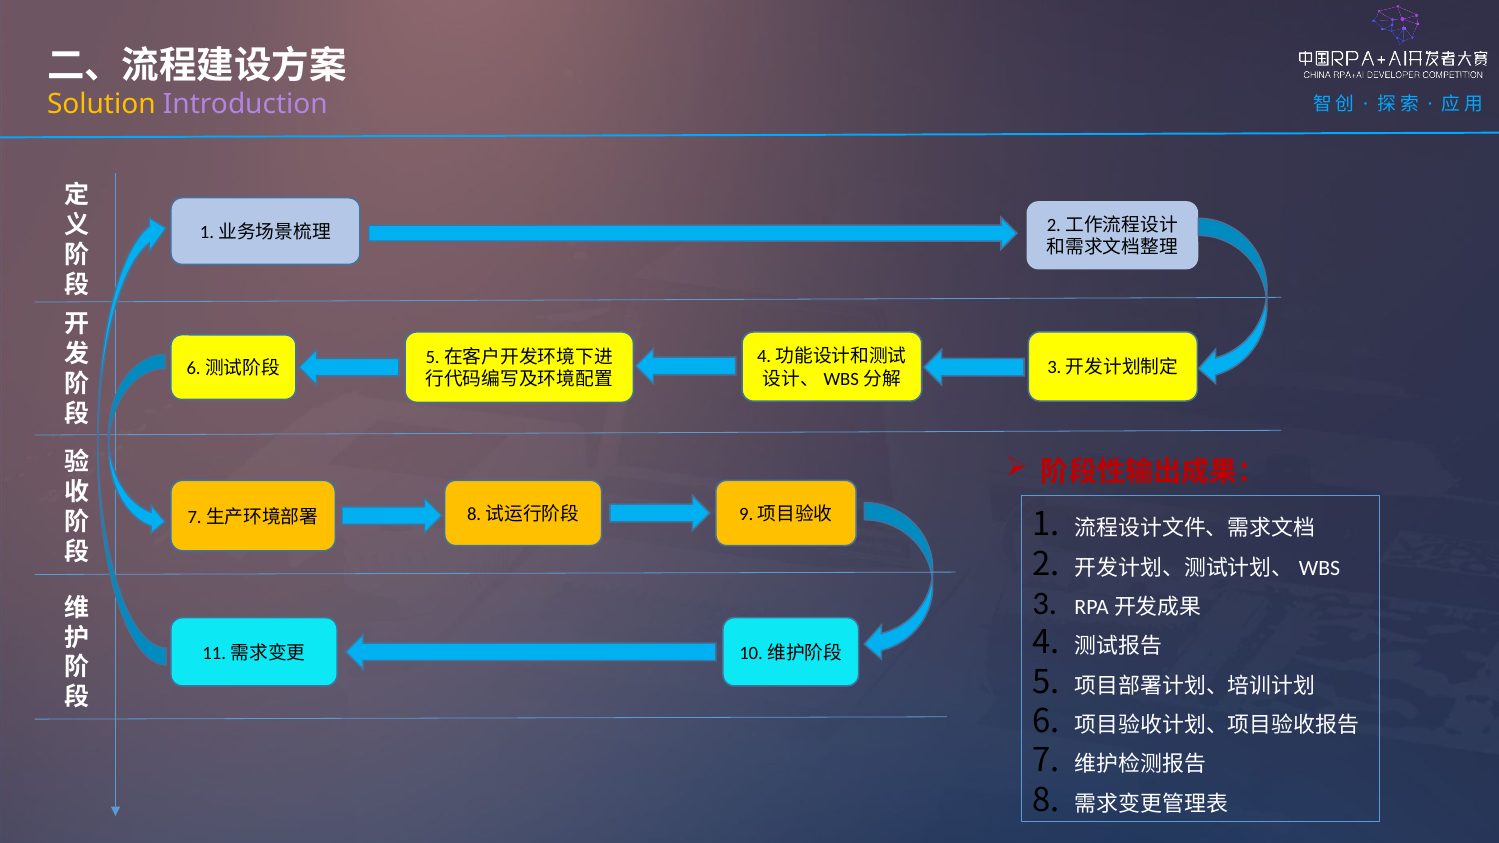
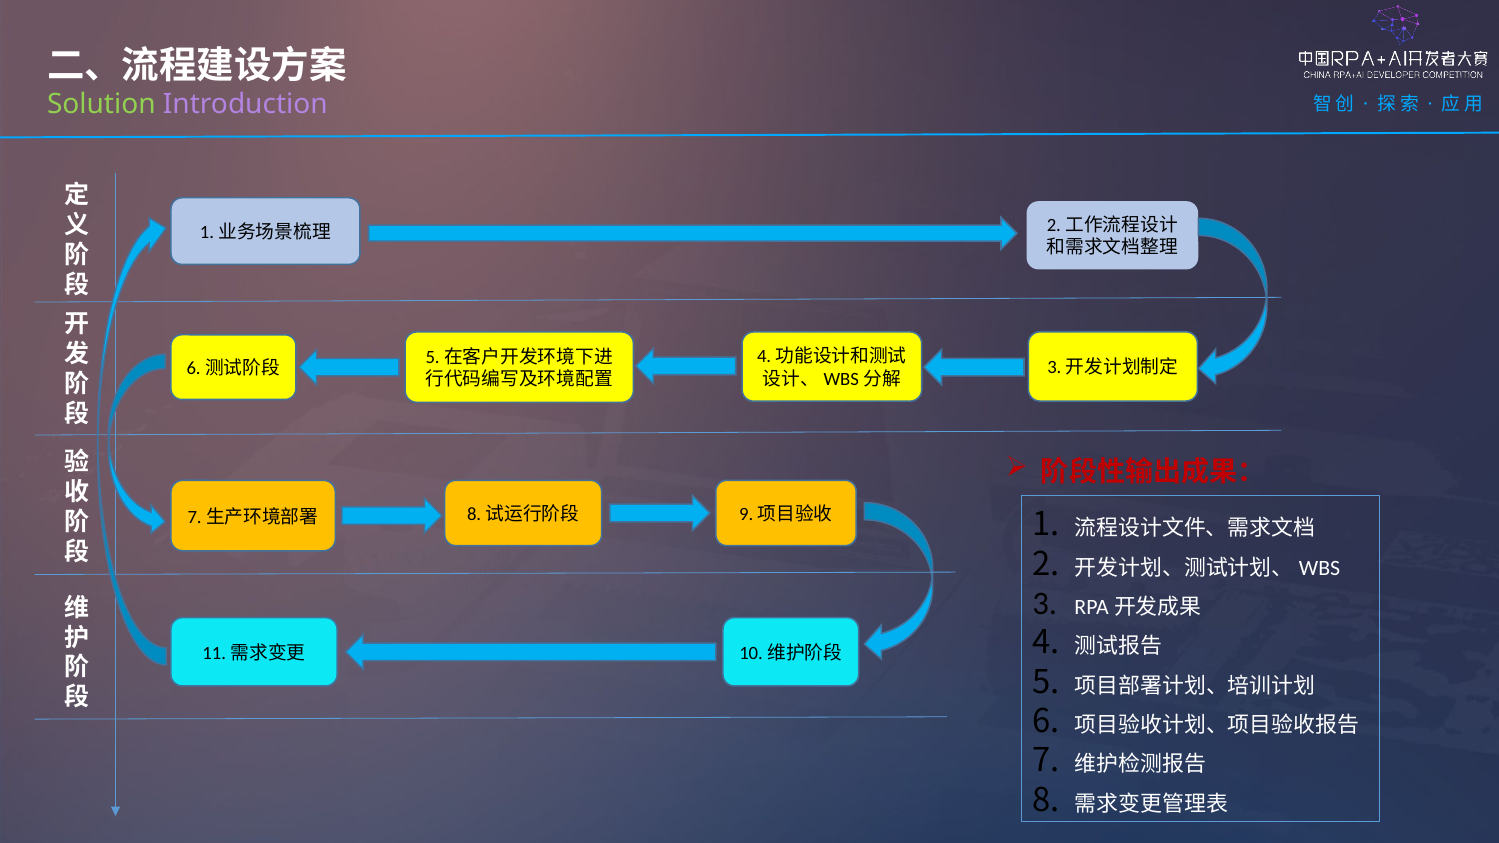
Solution colour: yellow -> light green
